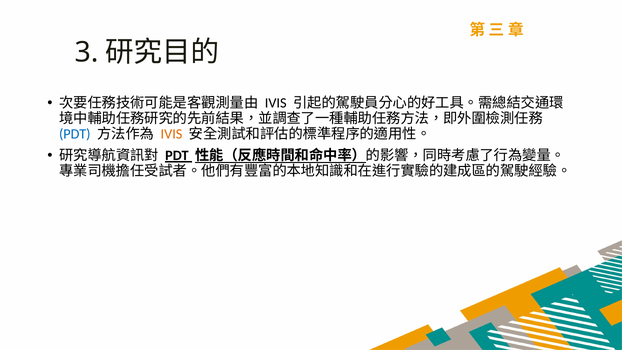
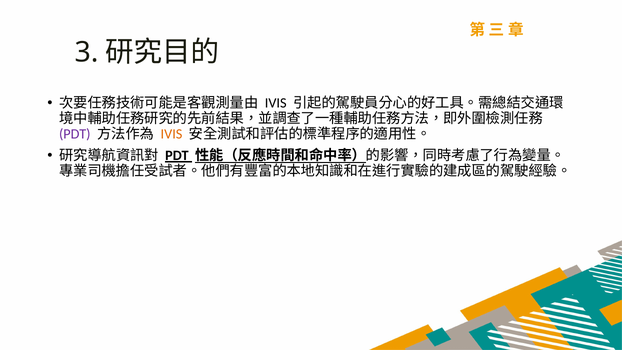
PDT at (75, 134) colour: blue -> purple
